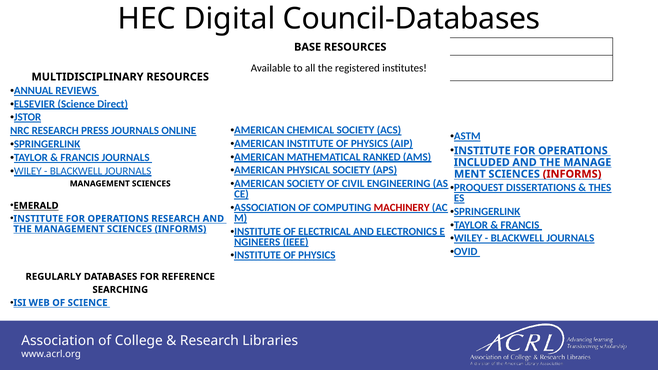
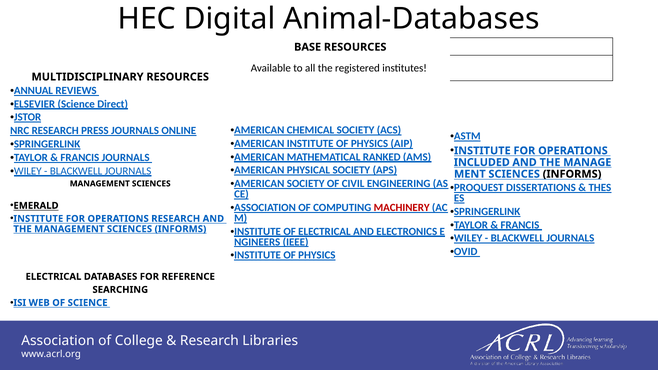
Council-Databases: Council-Databases -> Animal-Databases
INFORMS at (572, 174) colour: red -> black
REGULARLY at (53, 277): REGULARLY -> ELECTRICAL
